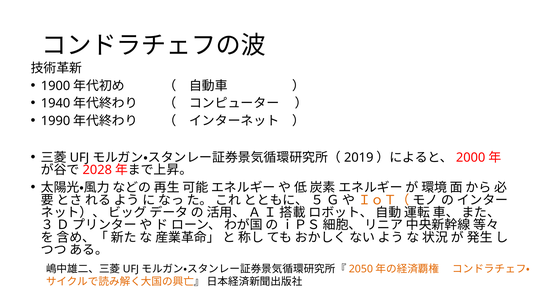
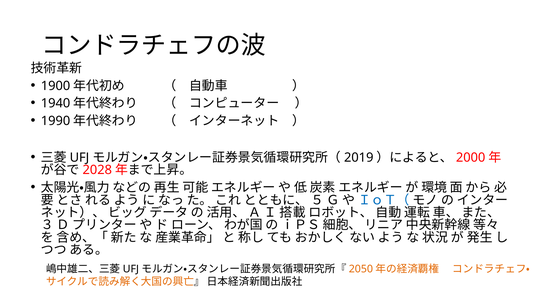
ＩｏＴ（ colour: orange -> blue
